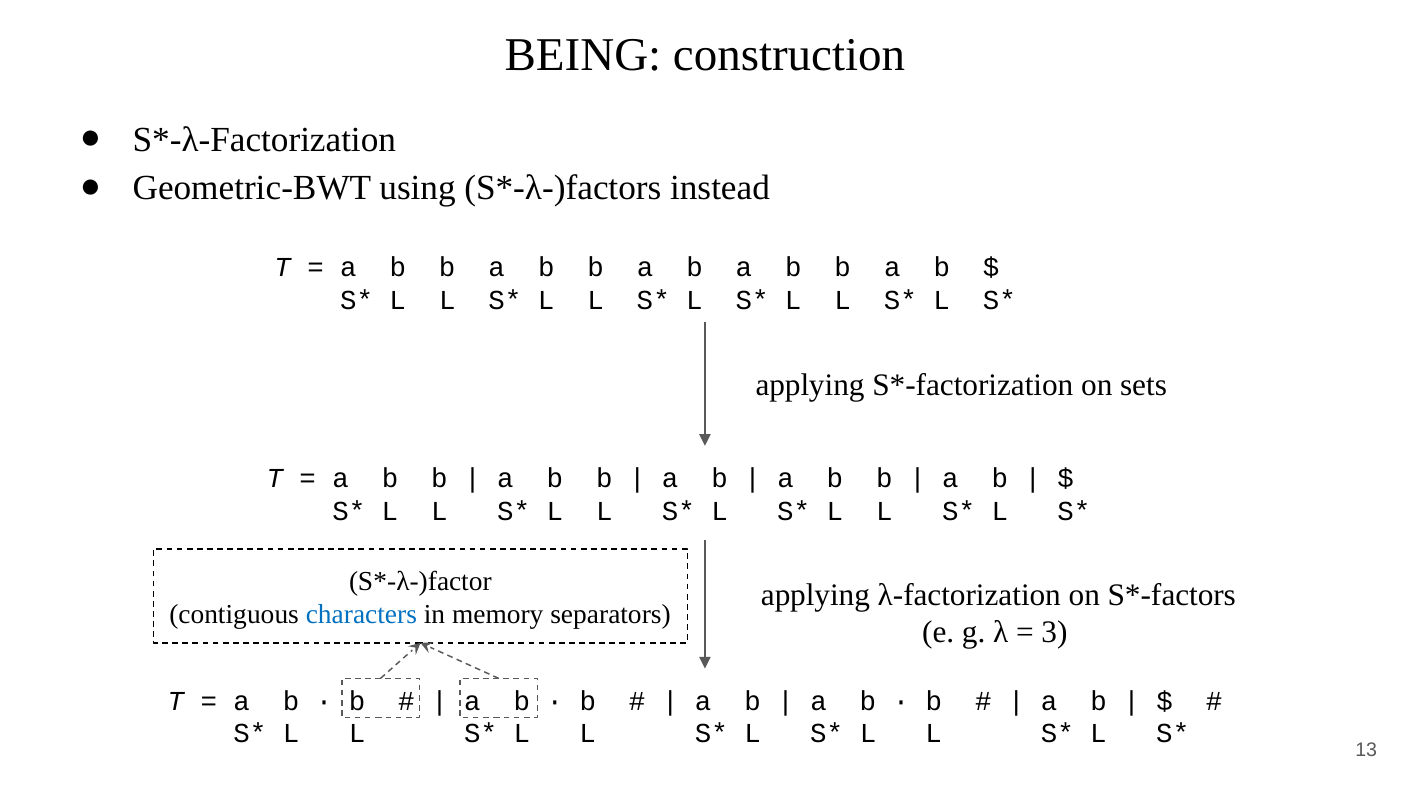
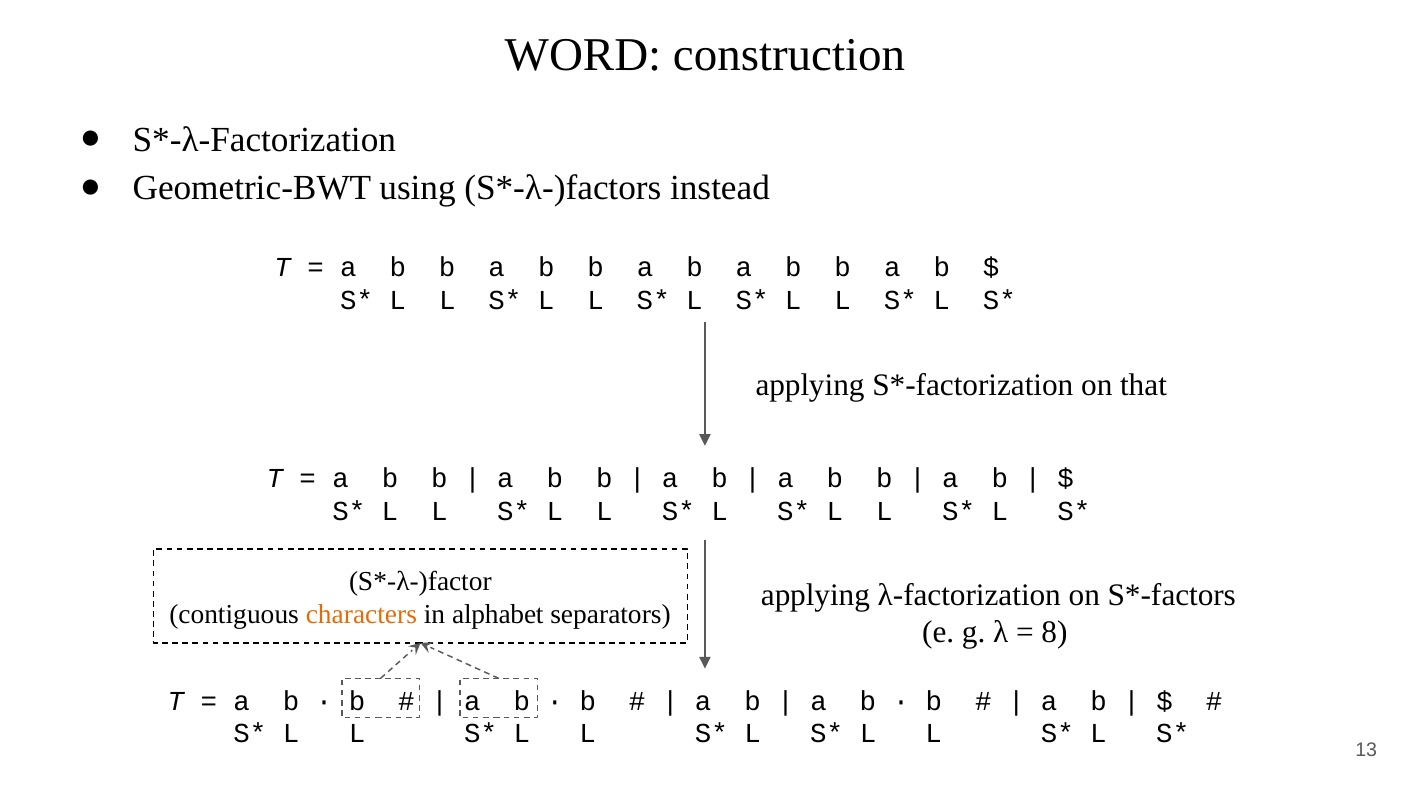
BEING: BEING -> WORD
sets: sets -> that
characters colour: blue -> orange
memory: memory -> alphabet
3: 3 -> 8
